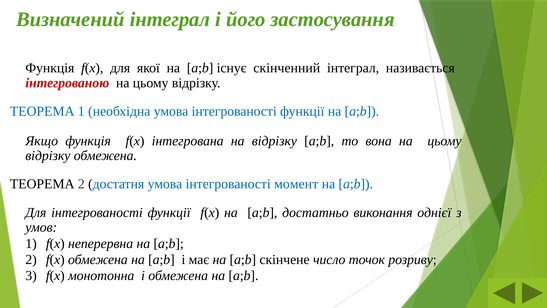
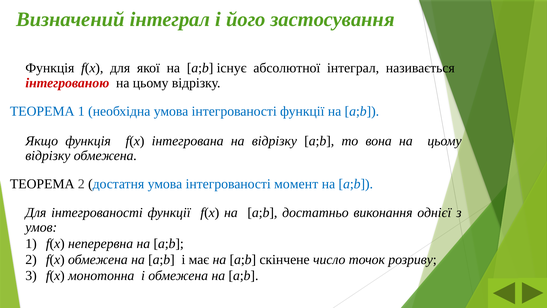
скінченний: скінченний -> абсолютної
